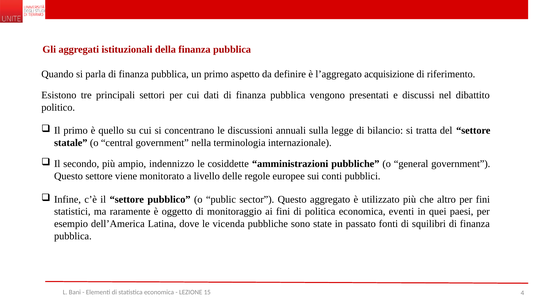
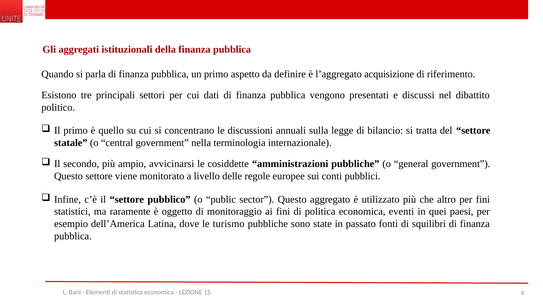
indennizzo: indennizzo -> avvicinarsi
vicenda: vicenda -> turismo
